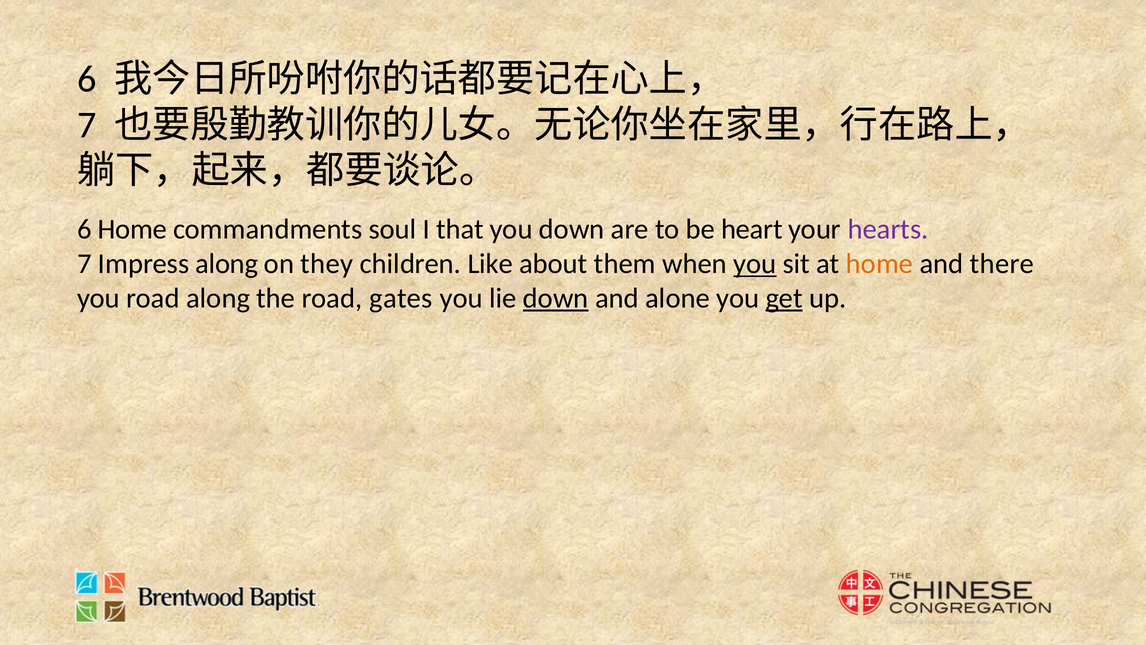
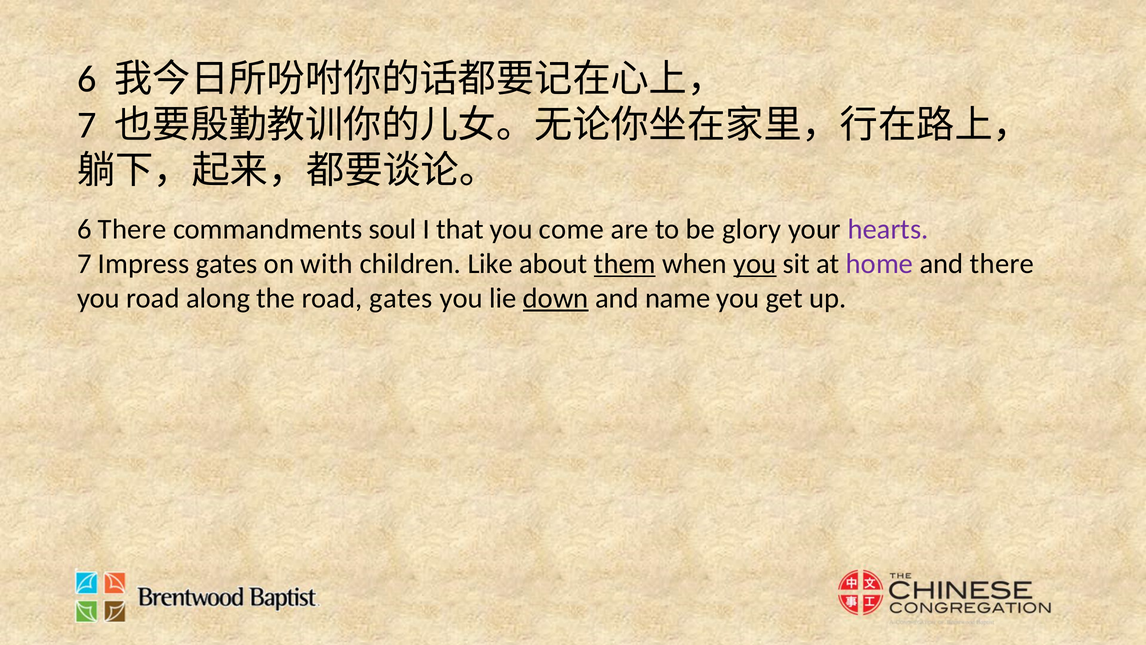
6 Home: Home -> There
you down: down -> come
heart: heart -> glory
Impress along: along -> gates
they: they -> with
them underline: none -> present
home at (880, 264) colour: orange -> purple
alone: alone -> name
get underline: present -> none
